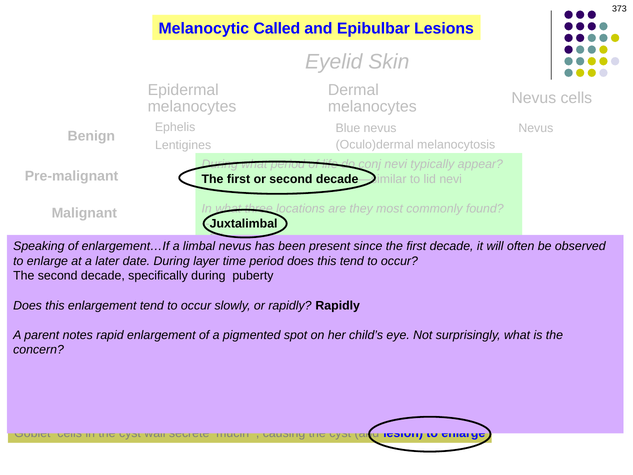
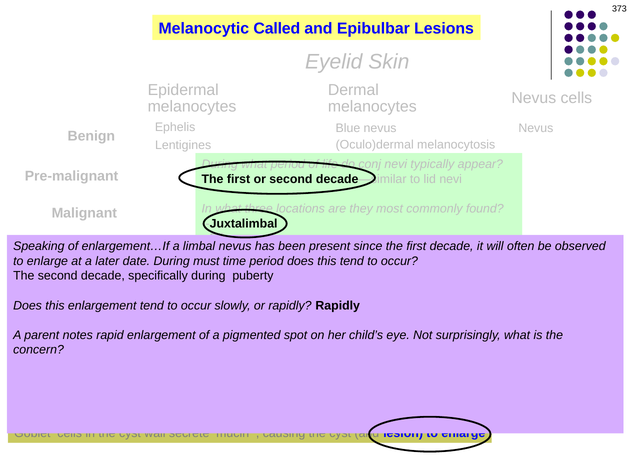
layer: layer -> must
